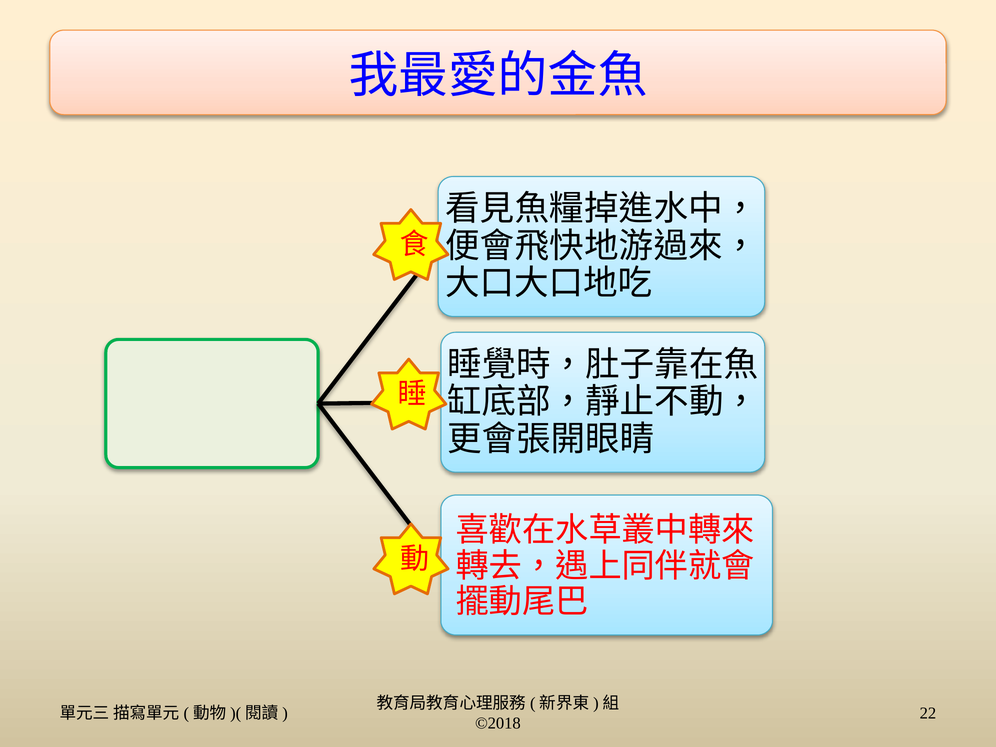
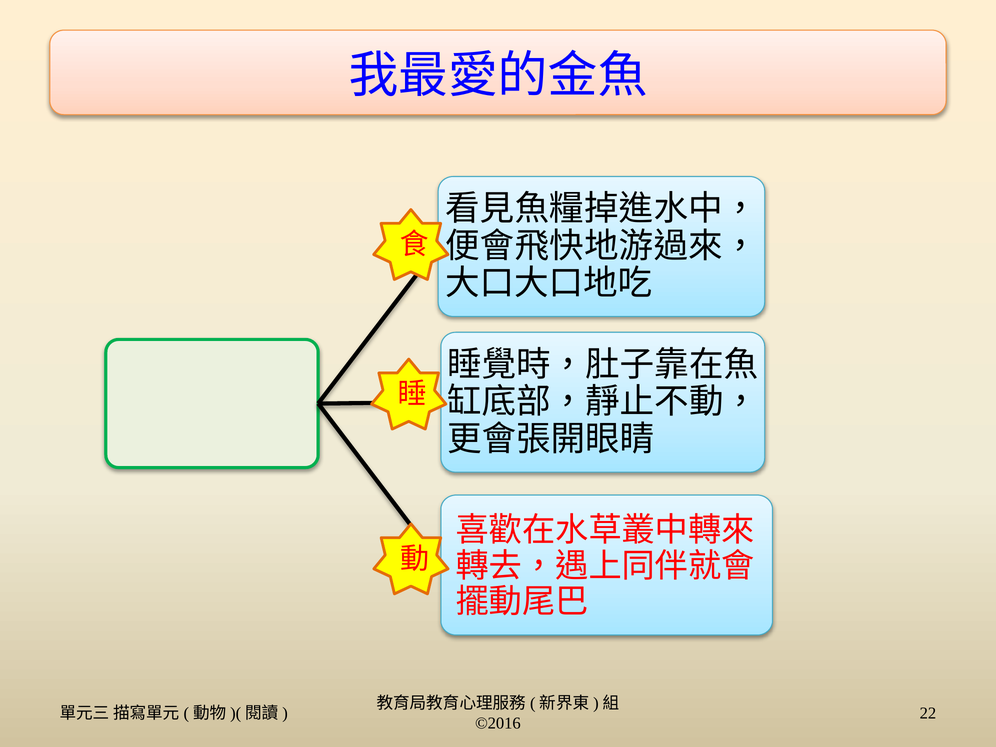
©2018: ©2018 -> ©2016
